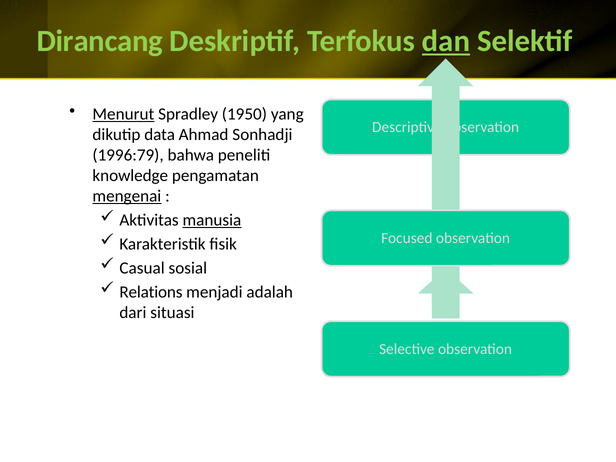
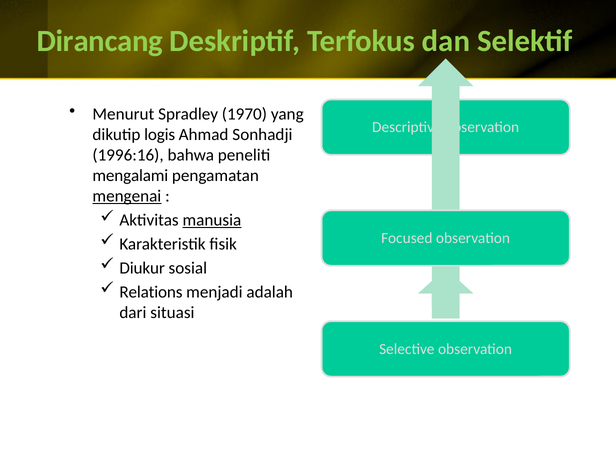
dan underline: present -> none
Menurut underline: present -> none
1950: 1950 -> 1970
data: data -> logis
1996:79: 1996:79 -> 1996:16
knowledge: knowledge -> mengalami
Casual: Casual -> Diukur
